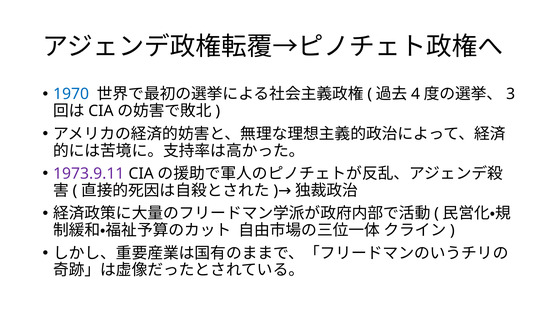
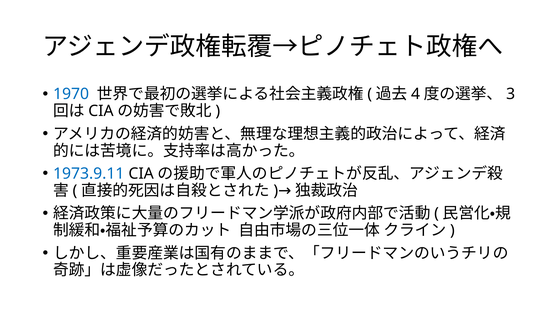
1973.9.11 colour: purple -> blue
